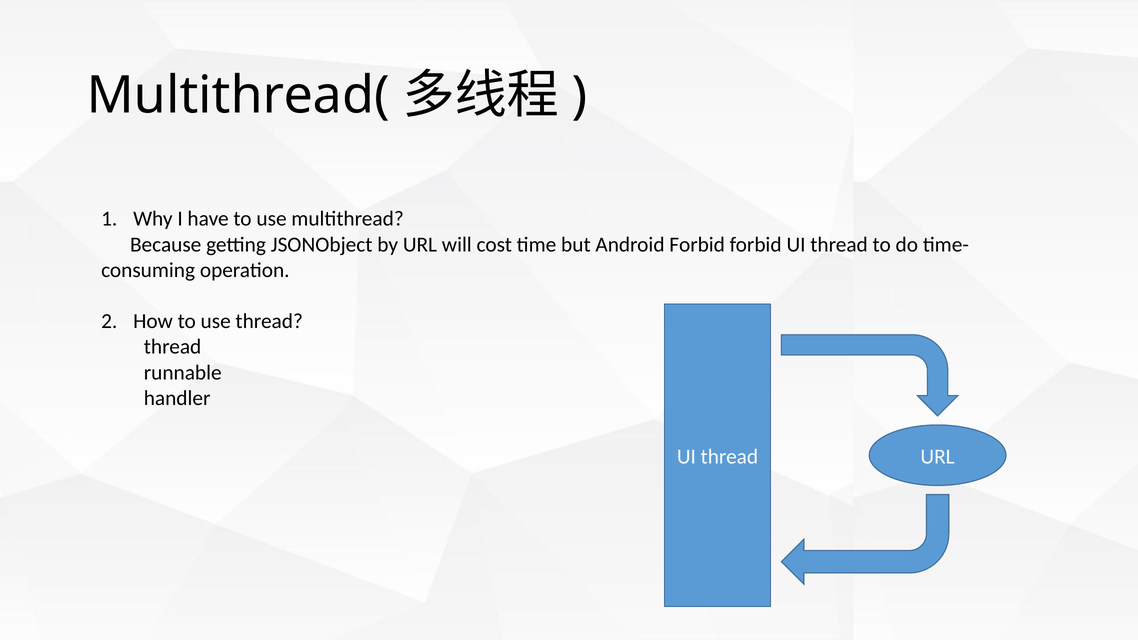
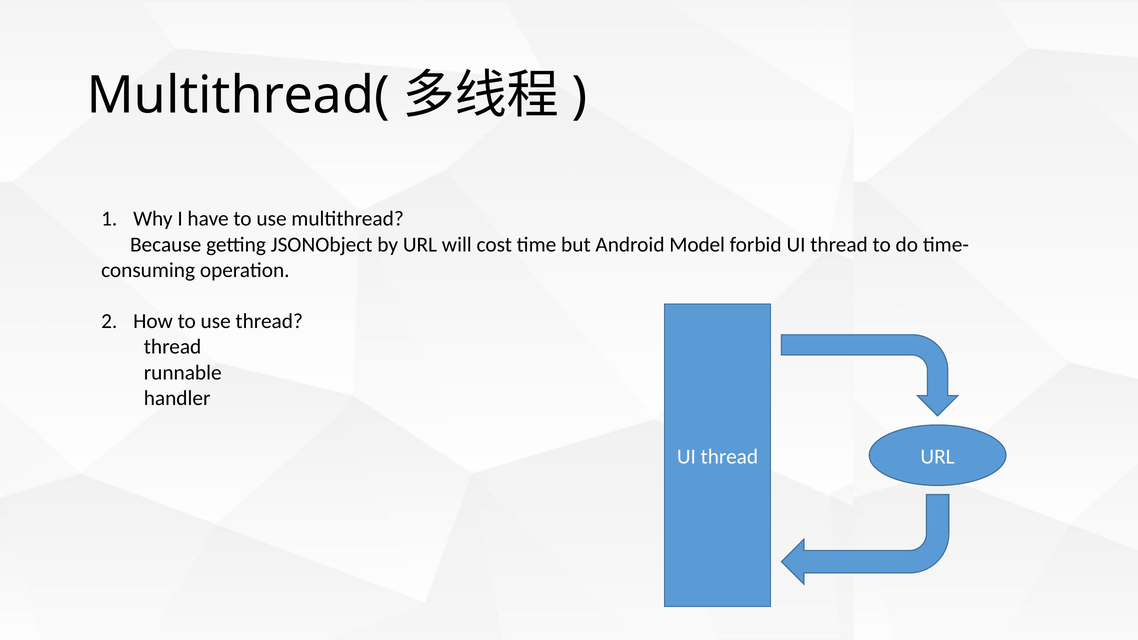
Android Forbid: Forbid -> Model
